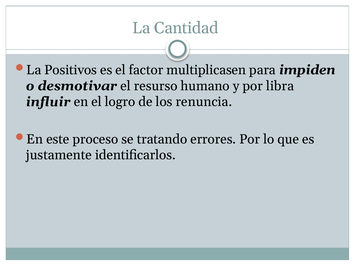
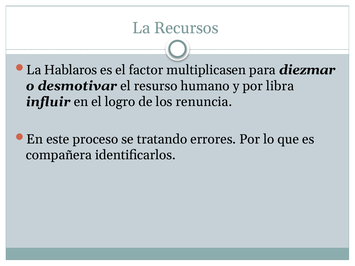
Cantidad: Cantidad -> Recursos
Positivos: Positivos -> Hablaros
impiden: impiden -> diezmar
justamente: justamente -> compañera
